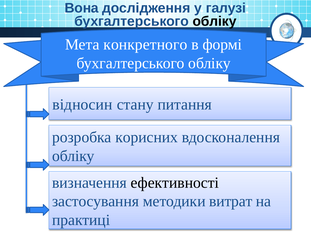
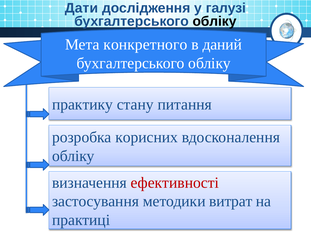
Вона: Вона -> Дати
формі: формі -> даний
відносин: відносин -> практику
ефективності colour: black -> red
